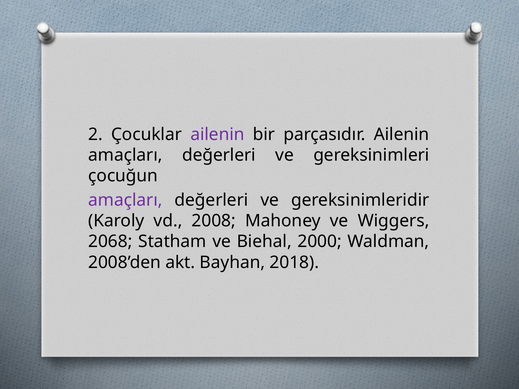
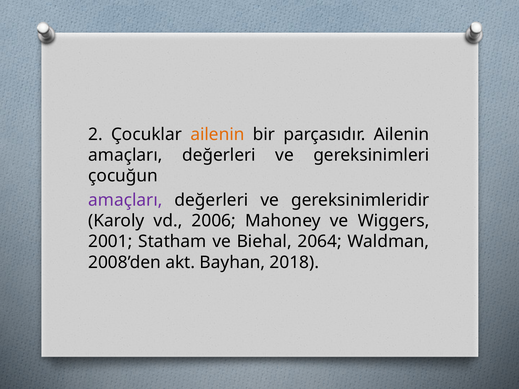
ailenin at (217, 134) colour: purple -> orange
2008: 2008 -> 2006
2068: 2068 -> 2001
2000: 2000 -> 2064
